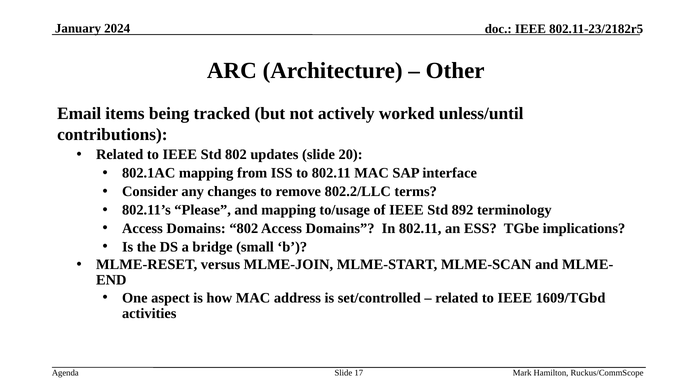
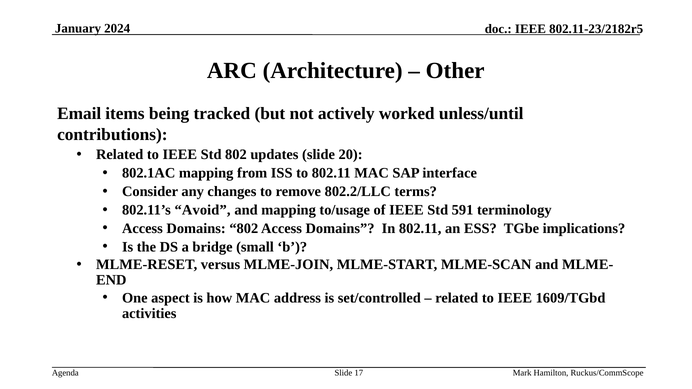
Please: Please -> Avoid
892: 892 -> 591
